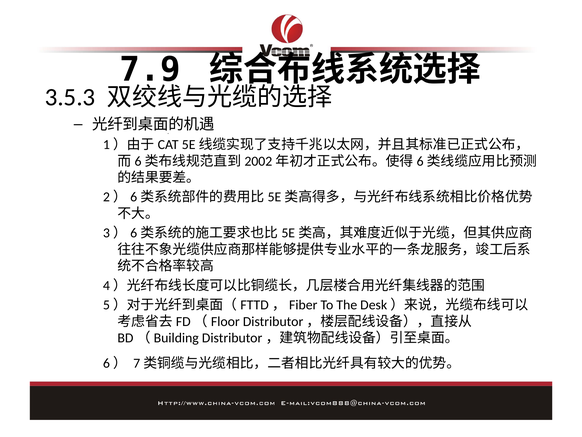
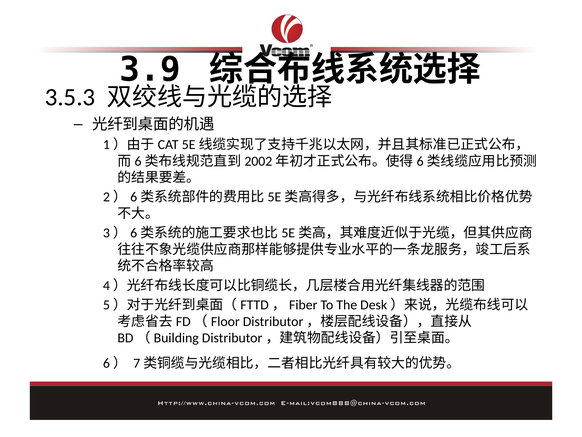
7.9: 7.9 -> 3.9
